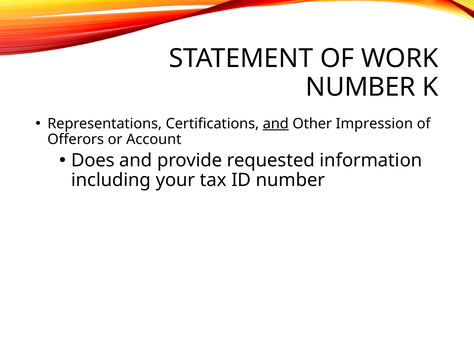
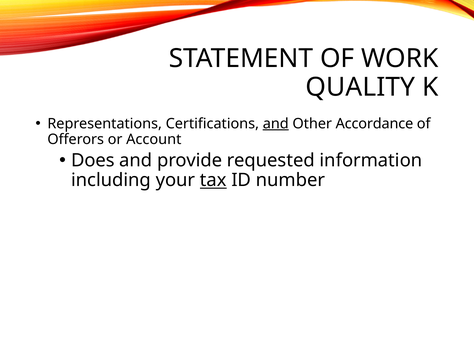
NUMBER at (361, 87): NUMBER -> QUALITY
Impression: Impression -> Accordance
tax underline: none -> present
